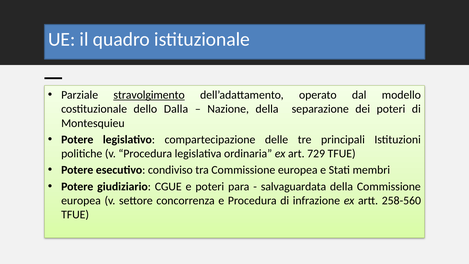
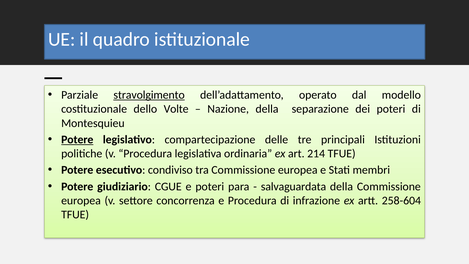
Dalla: Dalla -> Volte
Potere at (77, 139) underline: none -> present
729: 729 -> 214
258-560: 258-560 -> 258-604
